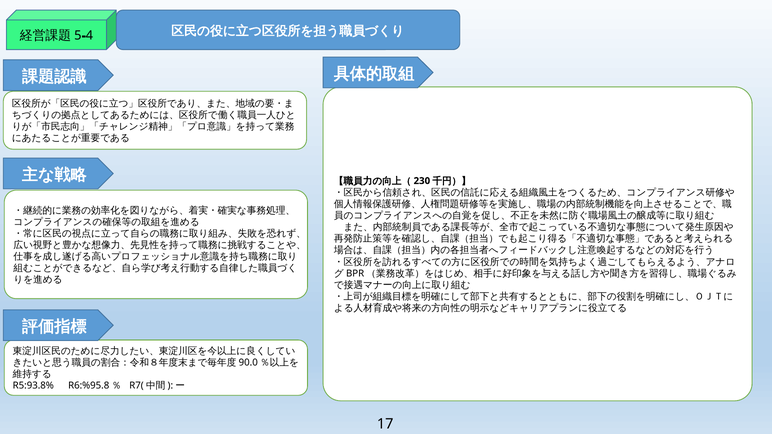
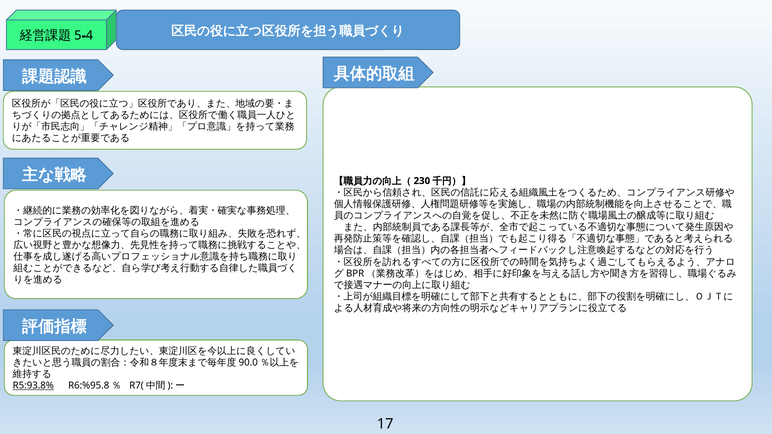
R5:93.8% underline: none -> present
